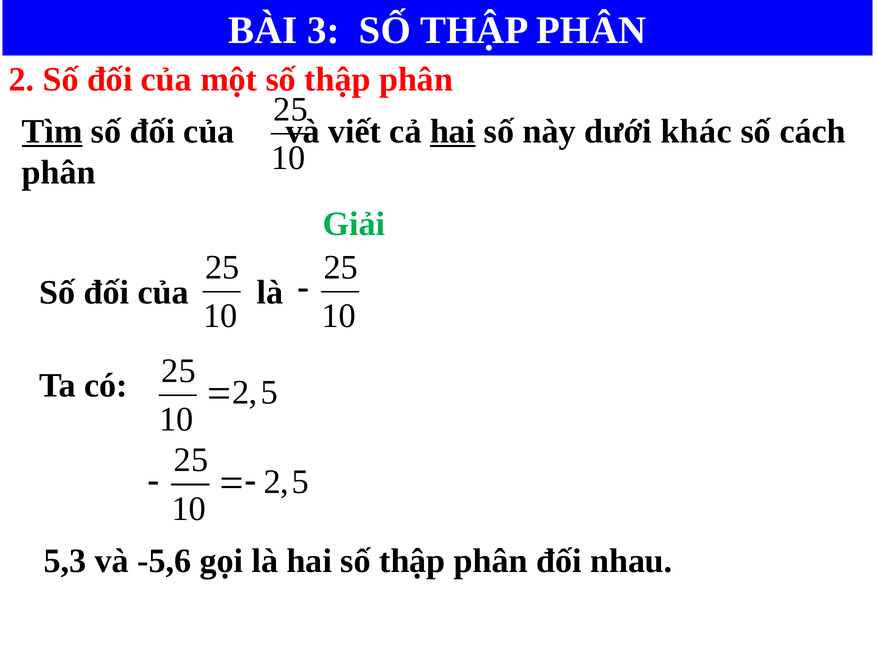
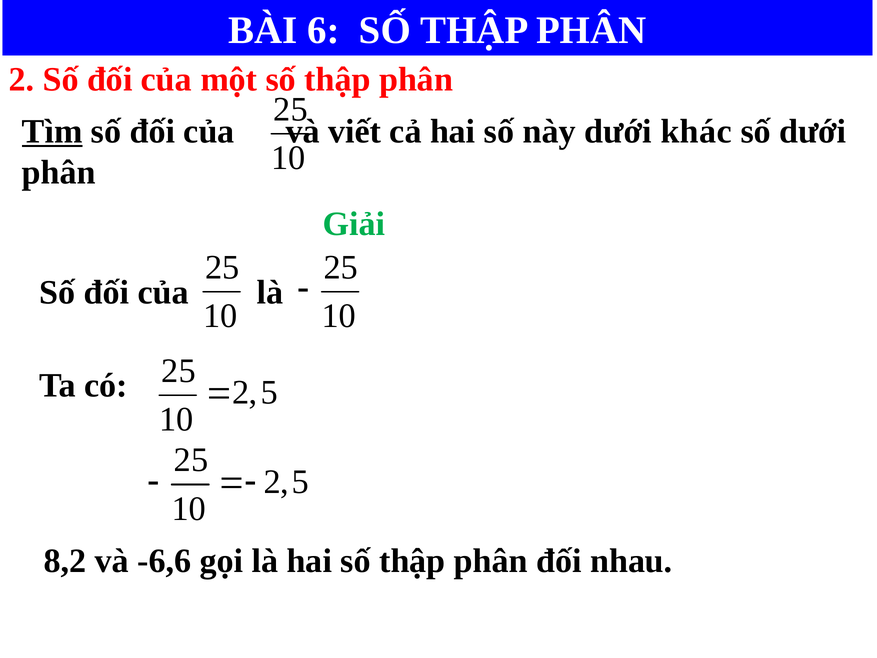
3: 3 -> 6
hai at (453, 131) underline: present -> none
số cách: cách -> dưới
5,3: 5,3 -> 8,2
-5,6: -5,6 -> -6,6
